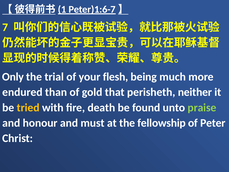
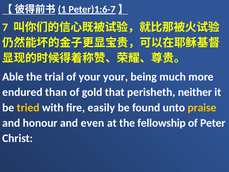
Only: Only -> Able
your flesh: flesh -> your
death: death -> easily
praise colour: light green -> yellow
must: must -> even
